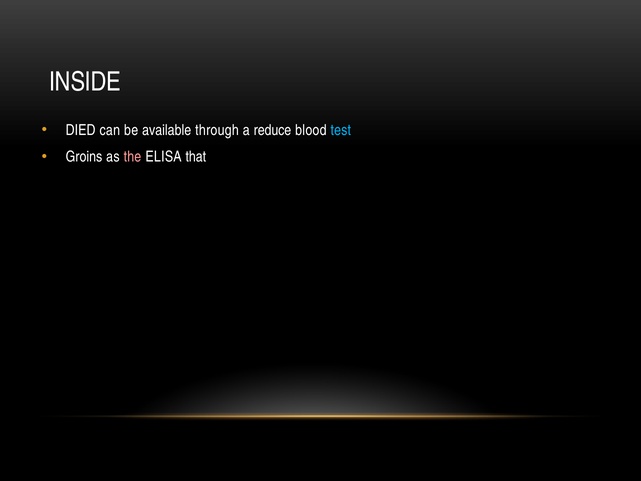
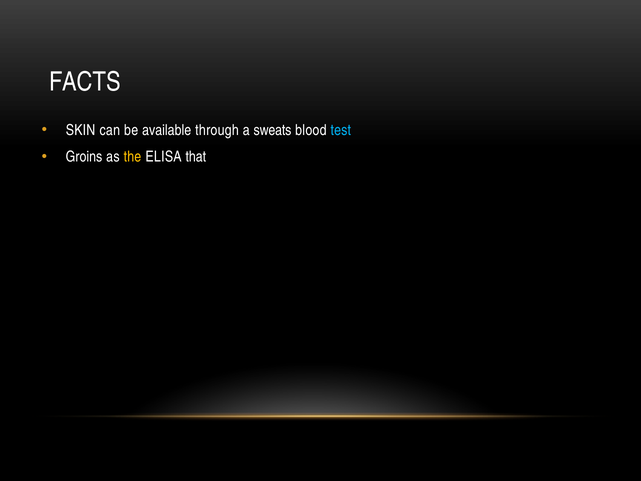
INSIDE: INSIDE -> FACTS
DIED: DIED -> SKIN
reduce: reduce -> sweats
the colour: pink -> yellow
